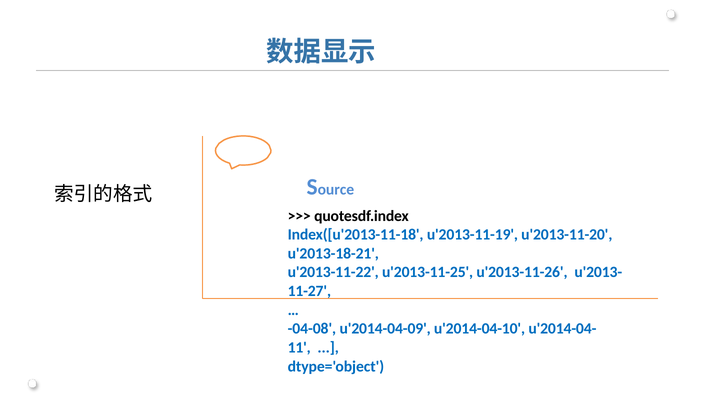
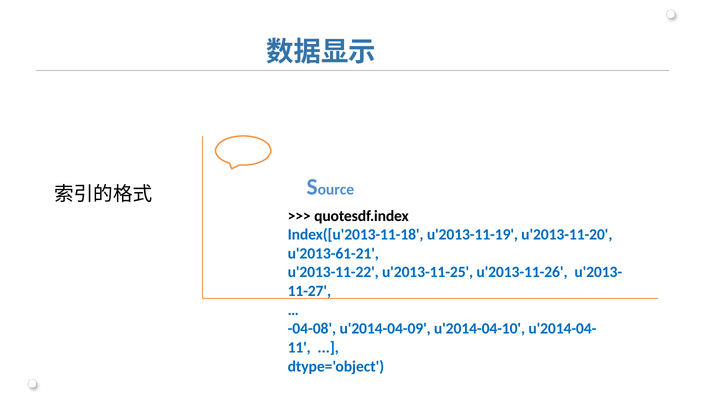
u'2013-18-21: u'2013-18-21 -> u'2013-61-21
